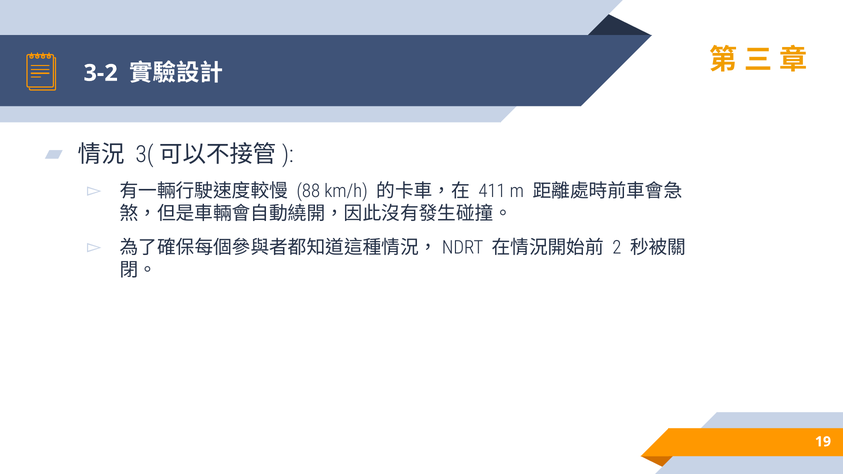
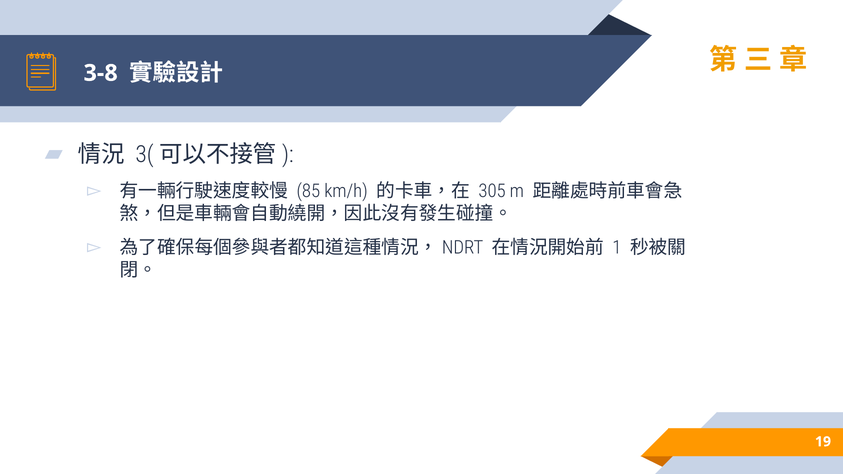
3-2: 3-2 -> 3-8
88: 88 -> 85
411: 411 -> 305
2: 2 -> 1
